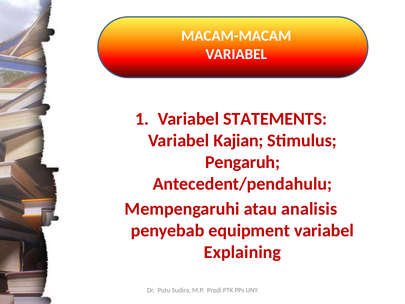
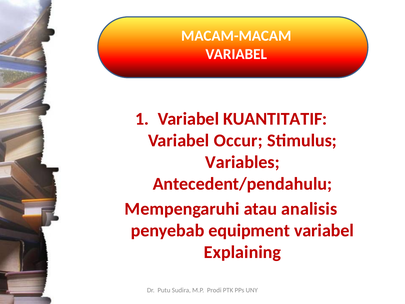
STATEMENTS: STATEMENTS -> KUANTITATIF
Kajian: Kajian -> Occur
Pengaruh: Pengaruh -> Variables
